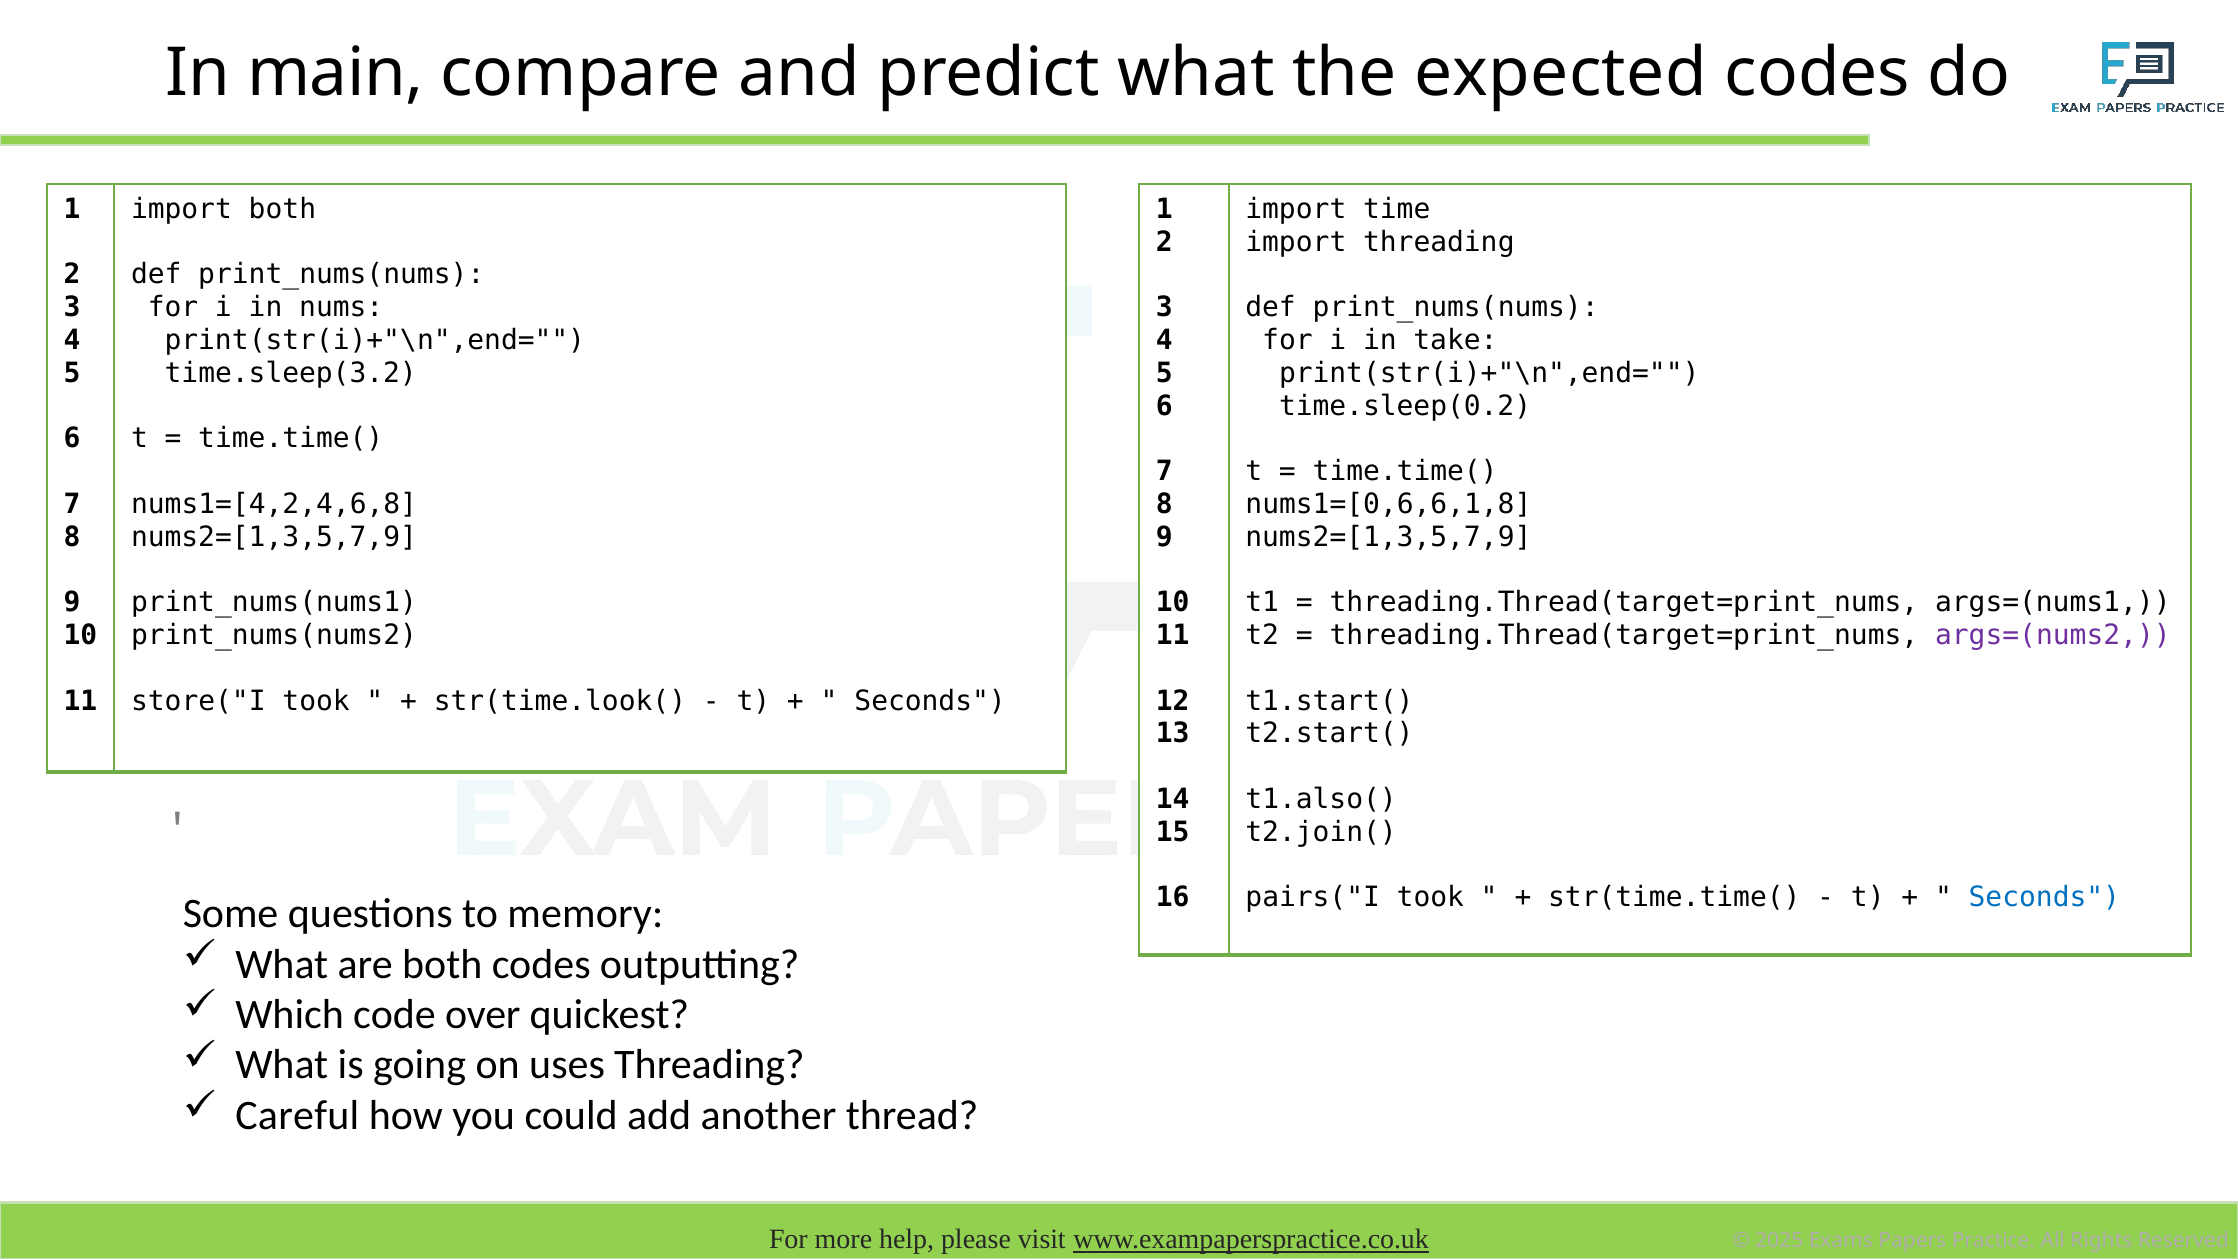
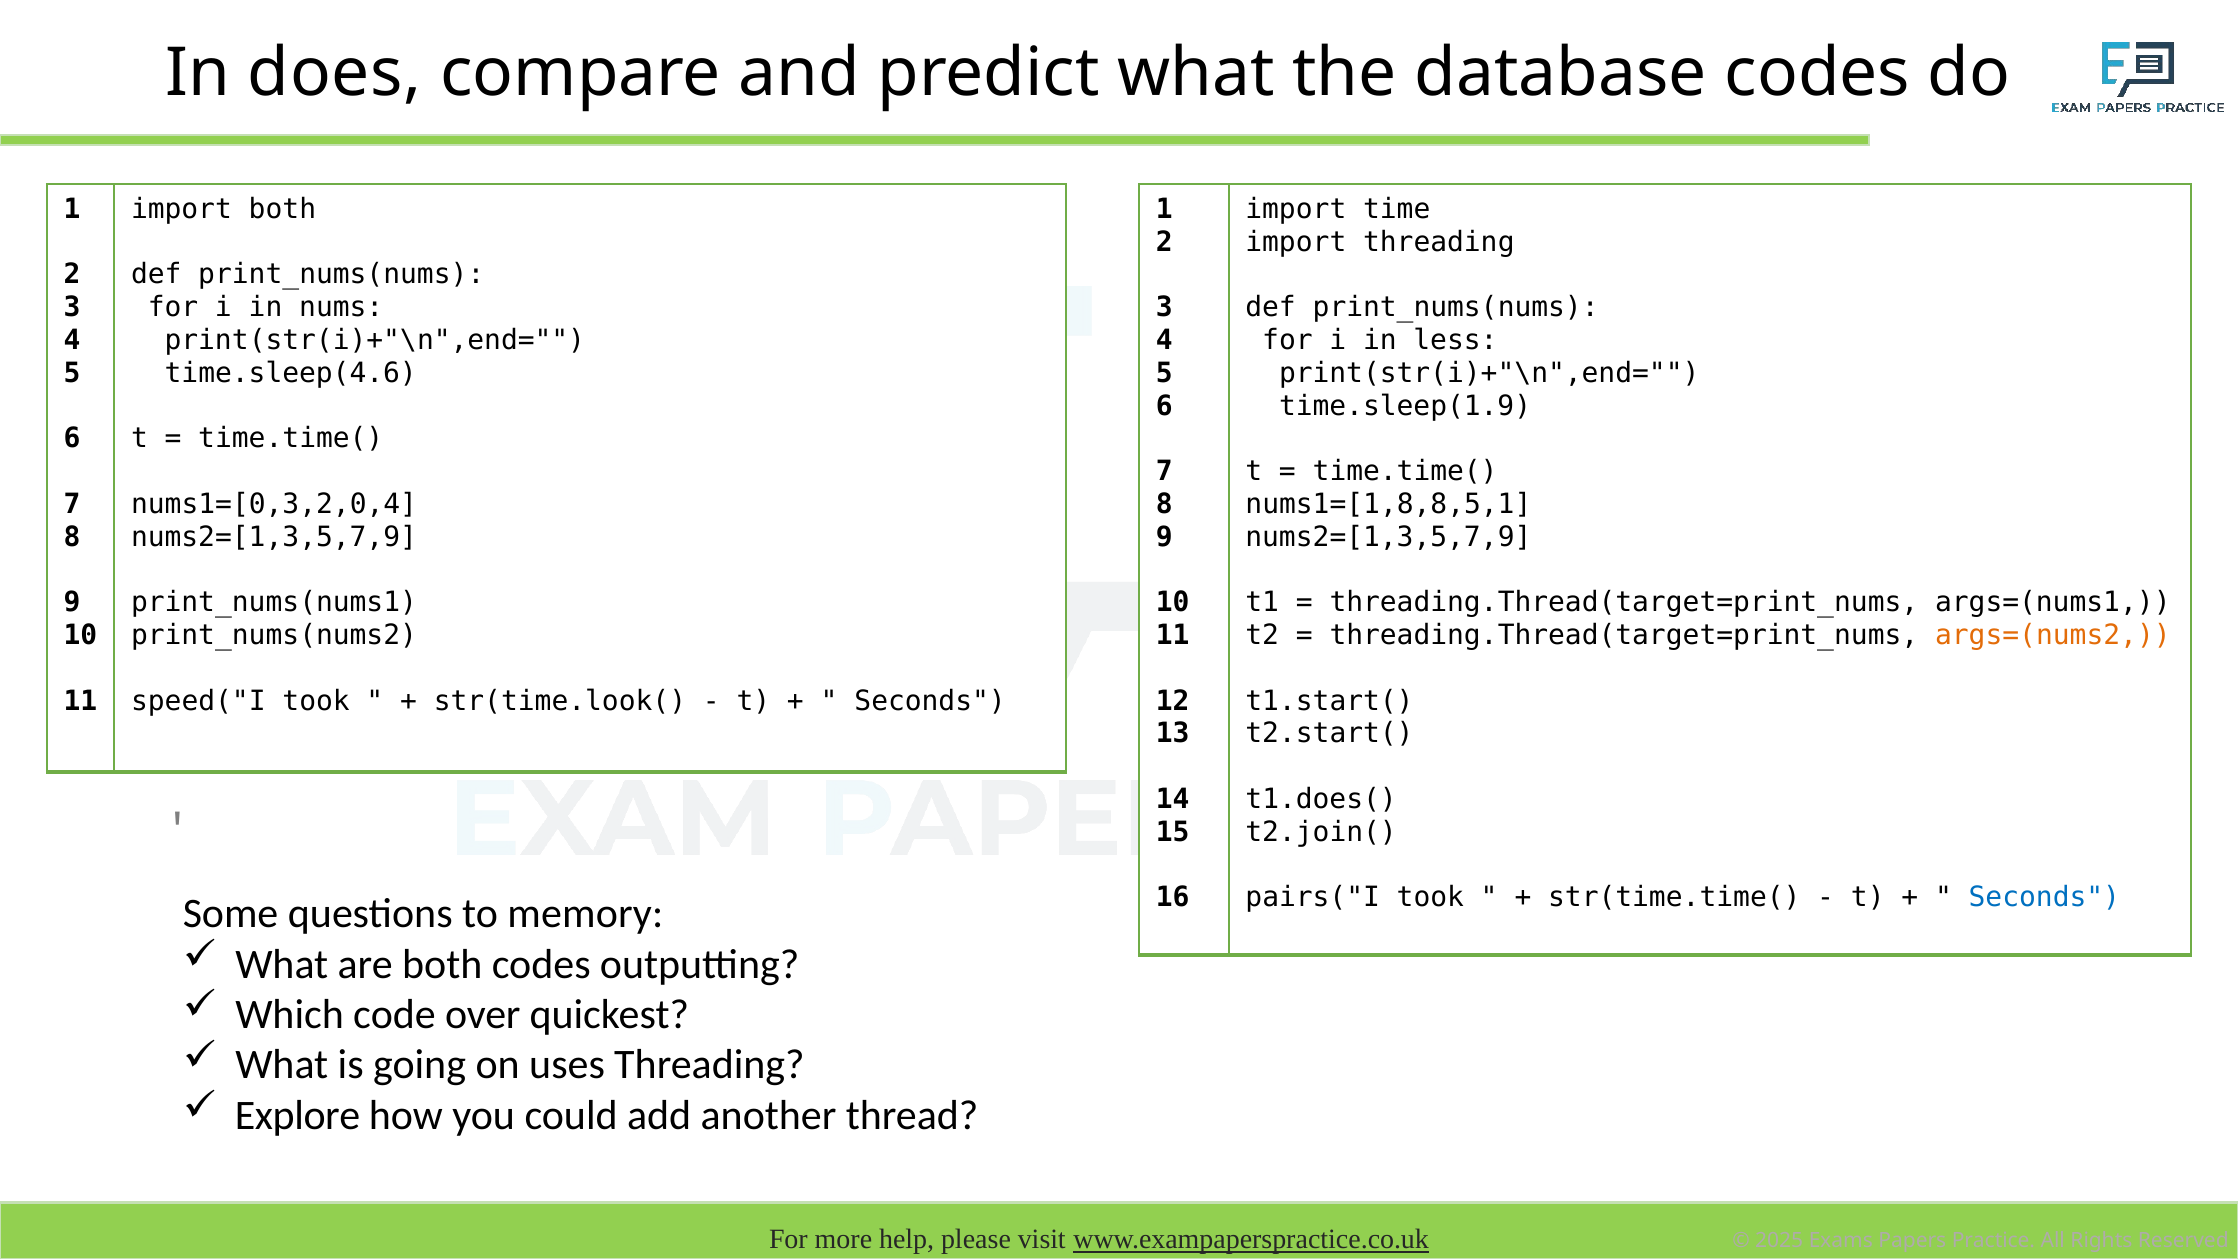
main: main -> does
expected: expected -> database
take: take -> less
time.sleep(3.2: time.sleep(3.2 -> time.sleep(4.6
time.sleep(0.2: time.sleep(0.2 -> time.sleep(1.9
nums1=[4,2,4,6,8: nums1=[4,2,4,6,8 -> nums1=[0,3,2,0,4
nums1=[0,6,6,1,8: nums1=[0,6,6,1,8 -> nums1=[1,8,8,5,1
args=(nums2 colour: purple -> orange
store("I: store("I -> speed("I
t1.also(: t1.also( -> t1.does(
Careful: Careful -> Explore
